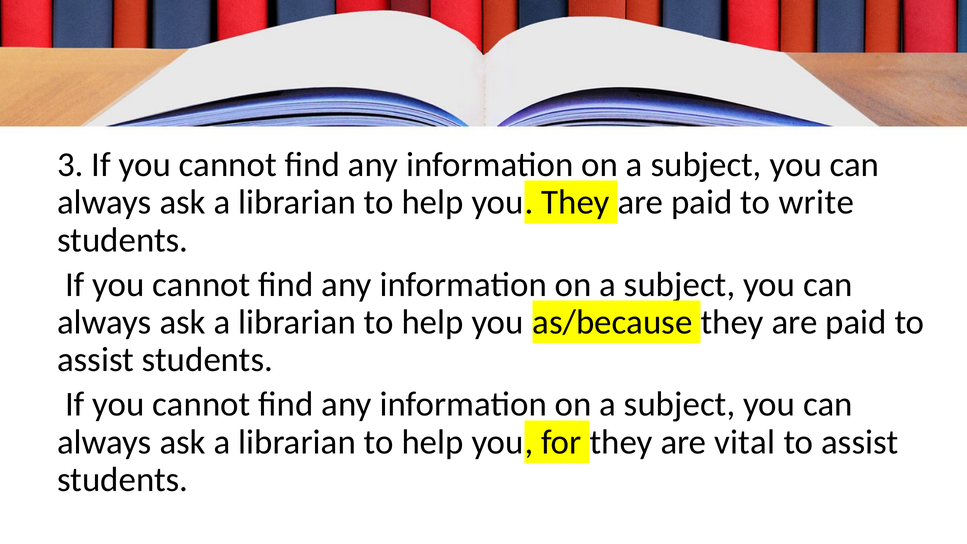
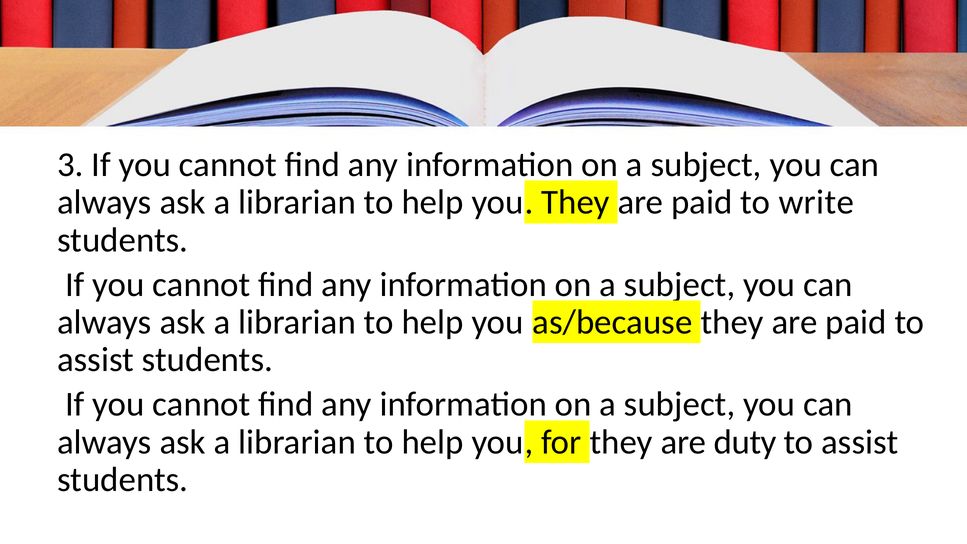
vital: vital -> duty
